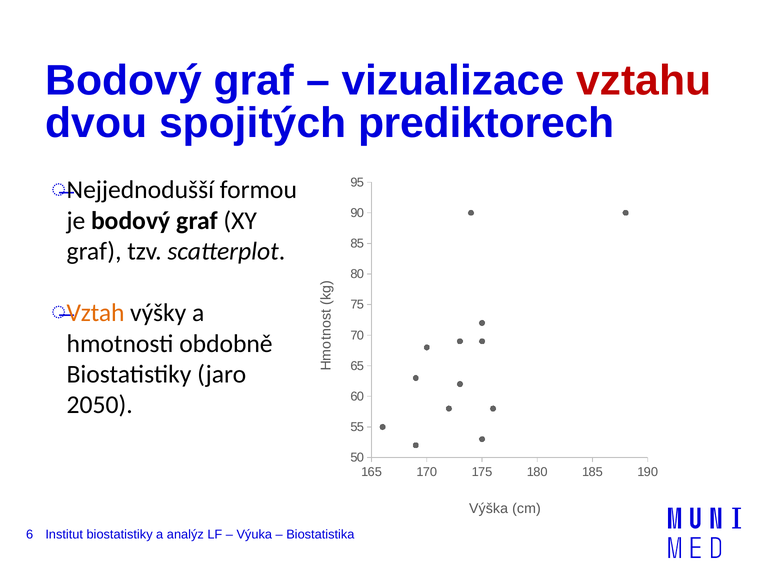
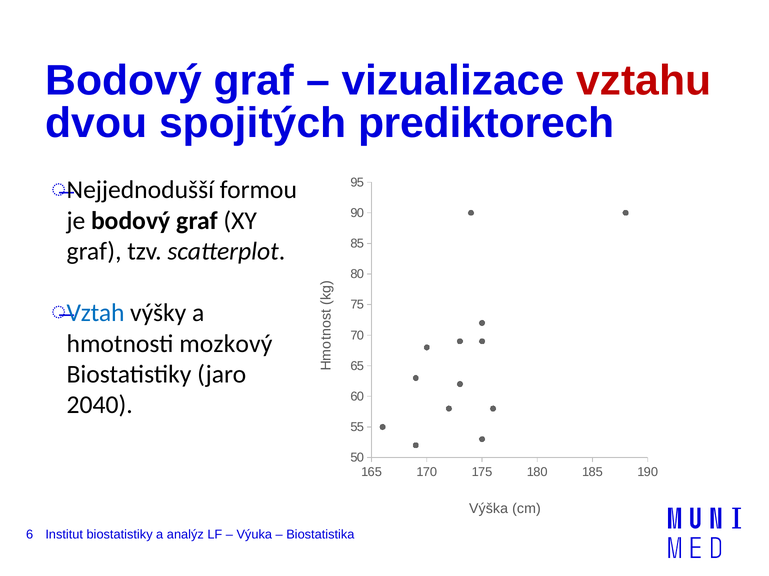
Vztah colour: orange -> blue
obdobně: obdobně -> mozkový
2050: 2050 -> 2040
